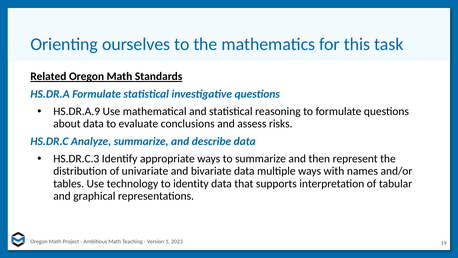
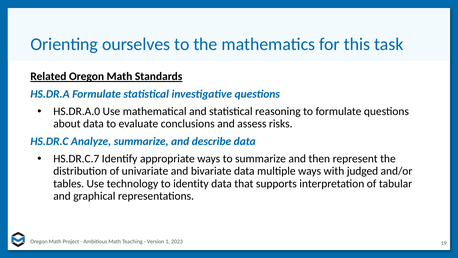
HS.DR.A.9: HS.DR.A.9 -> HS.DR.A.0
HS.DR.C.3: HS.DR.C.3 -> HS.DR.C.7
names: names -> judged
